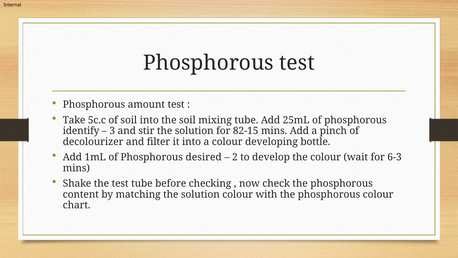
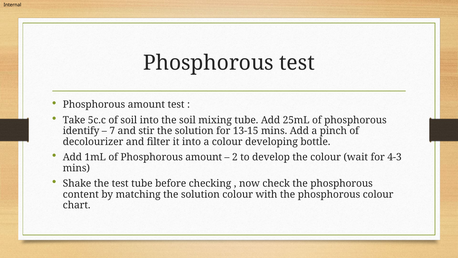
3: 3 -> 7
82-15: 82-15 -> 13-15
of Phosphorous desired: desired -> amount
6-3: 6-3 -> 4-3
